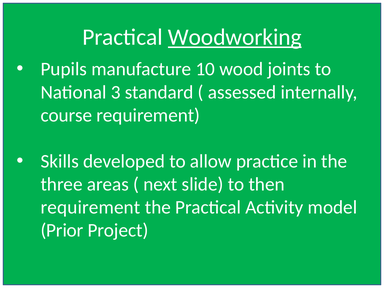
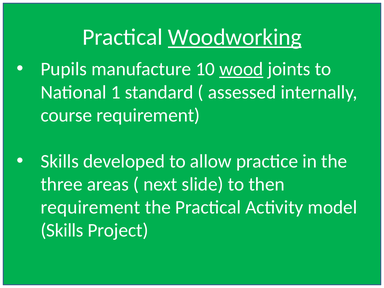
wood underline: none -> present
3: 3 -> 1
Prior at (62, 230): Prior -> Skills
